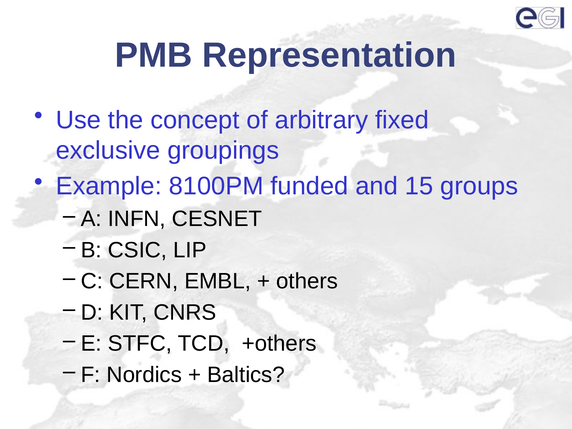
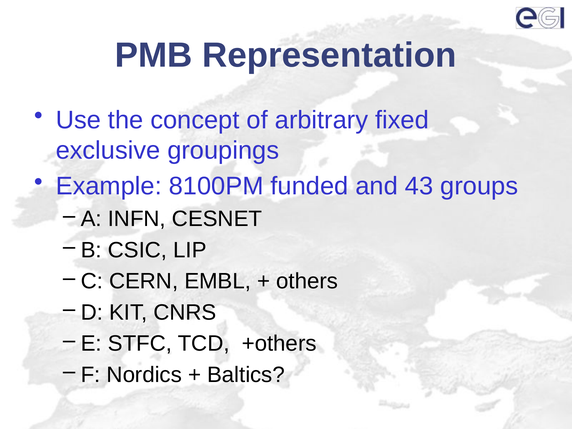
15: 15 -> 43
